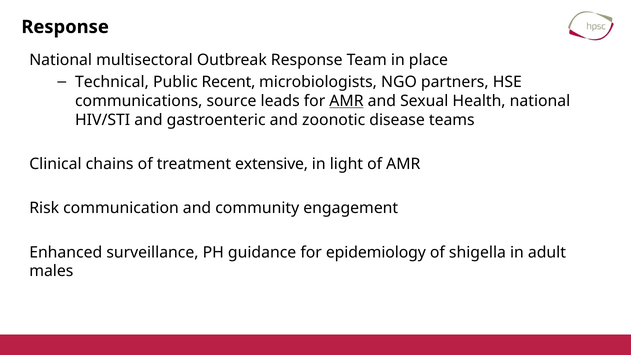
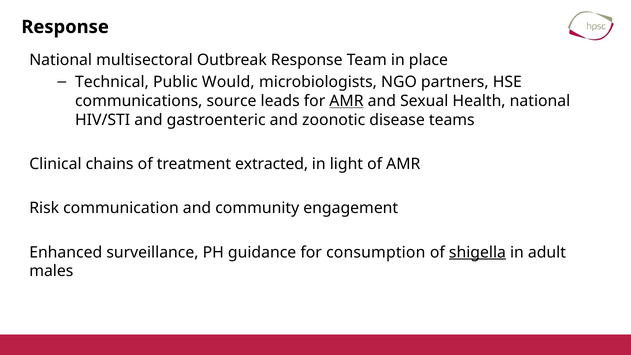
Recent: Recent -> Would
extensive: extensive -> extracted
epidemiology: epidemiology -> consumption
shigella underline: none -> present
